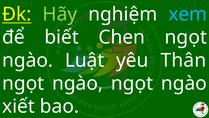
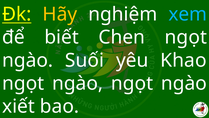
Hãy colour: light green -> yellow
Luật: Luật -> Suối
Thân: Thân -> Khao
